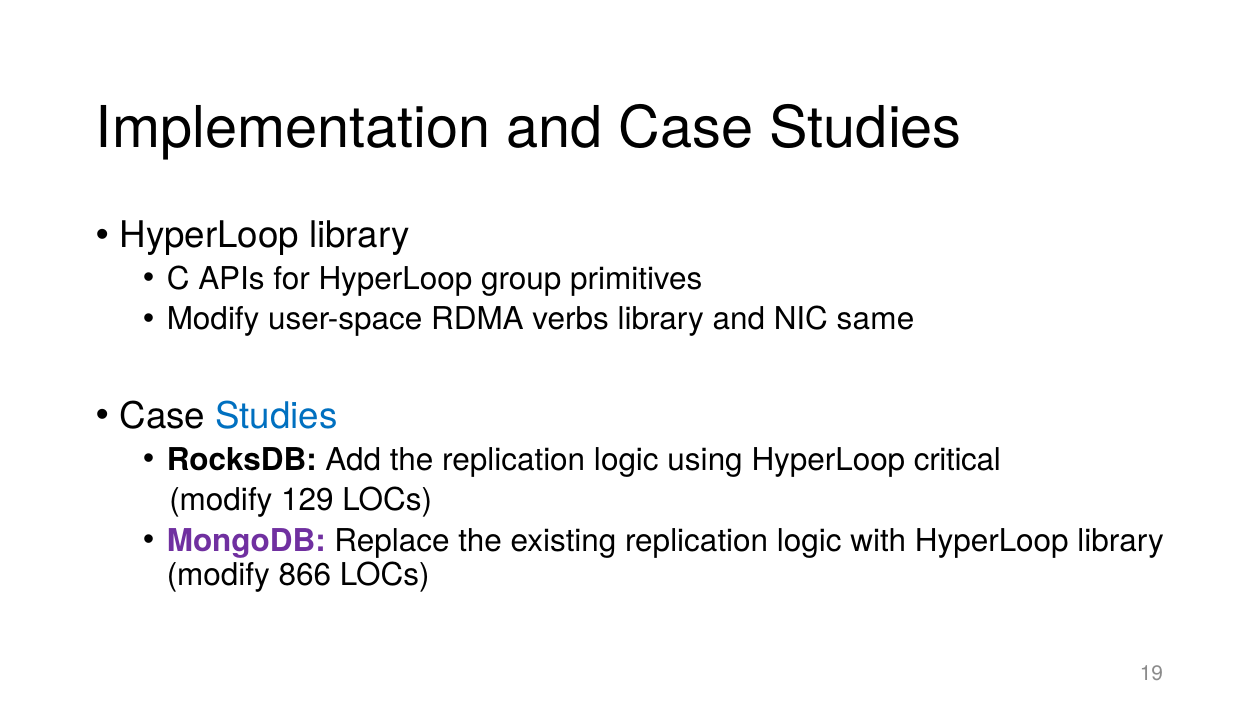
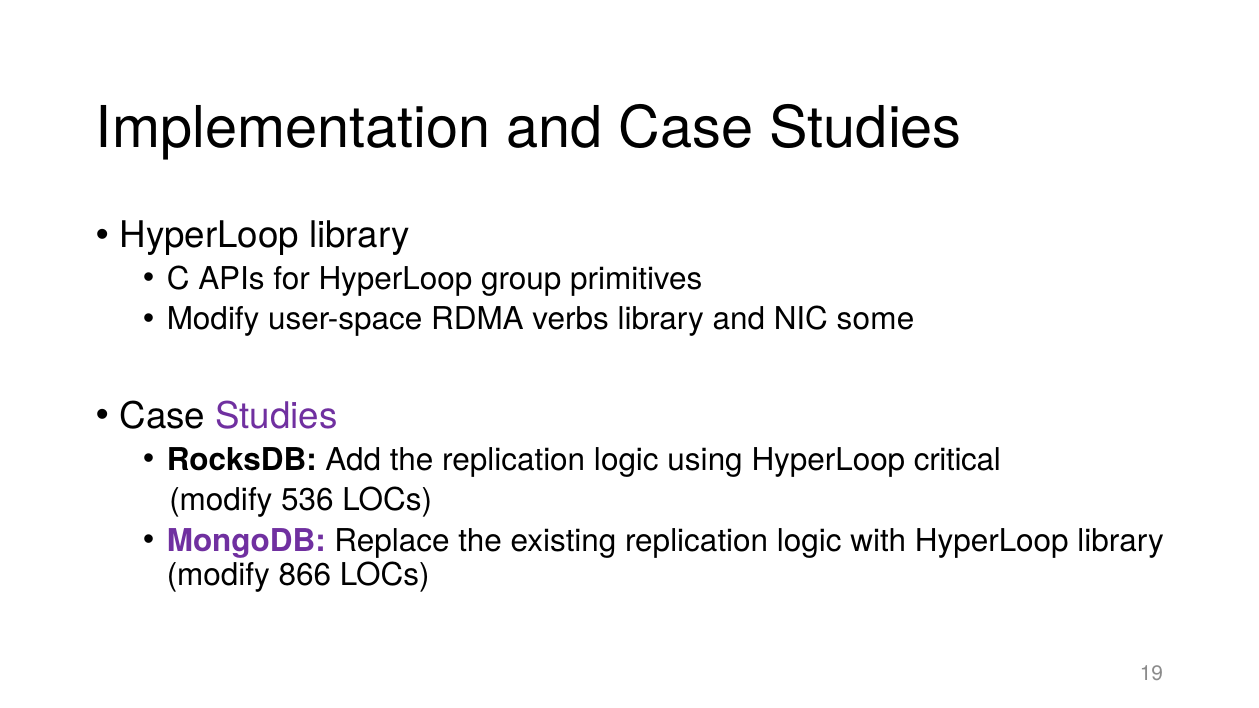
same: same -> some
Studies at (276, 416) colour: blue -> purple
129: 129 -> 536
